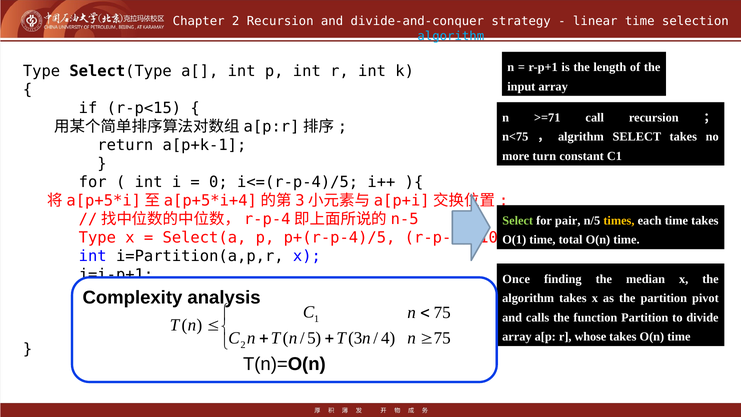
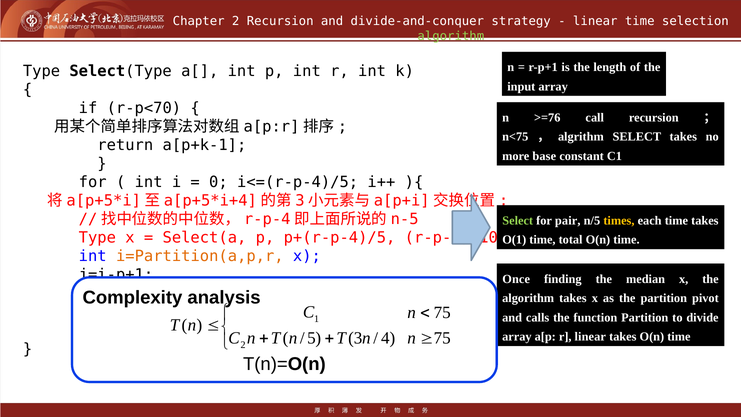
algorithm at (451, 36) colour: light blue -> light green
r-p<15: r-p<15 -> r-p<70
>=71: >=71 -> >=76
turn: turn -> base
i=Partition(a,p,r colour: black -> orange
r whose: whose -> linear
